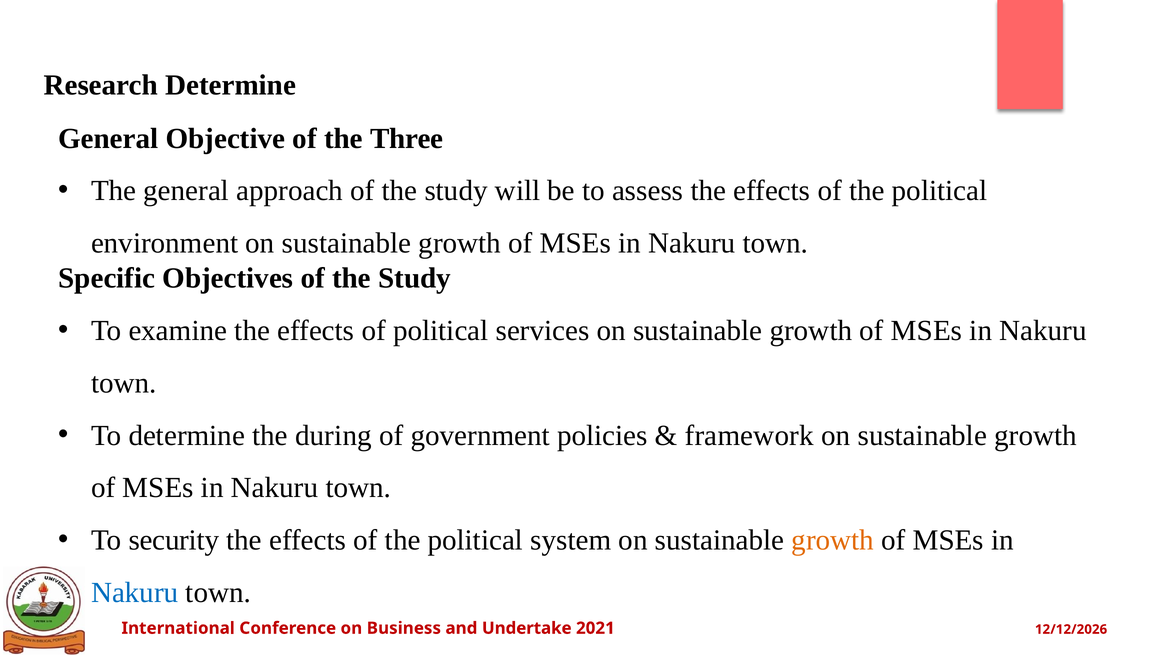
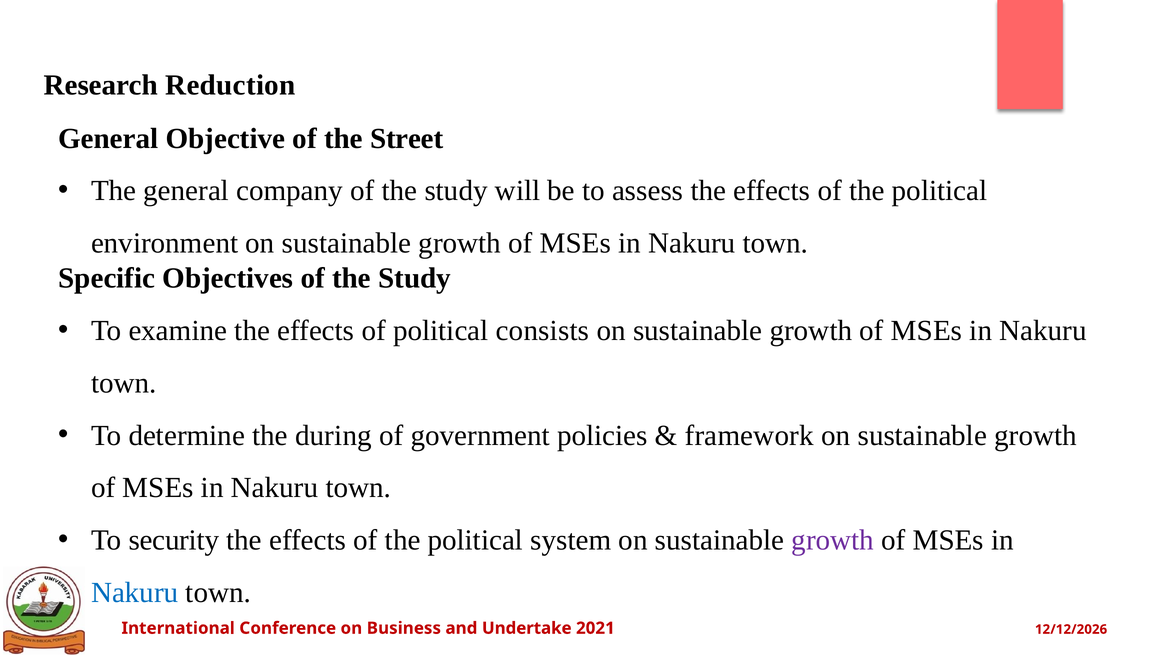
Research Determine: Determine -> Reduction
Three: Three -> Street
approach: approach -> company
services: services -> consists
growth at (833, 540) colour: orange -> purple
